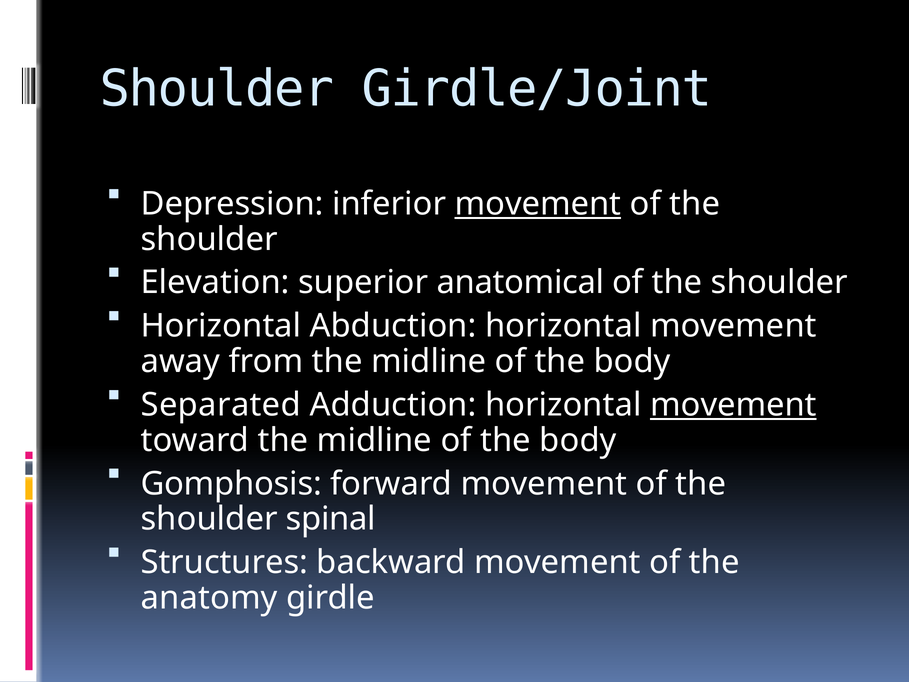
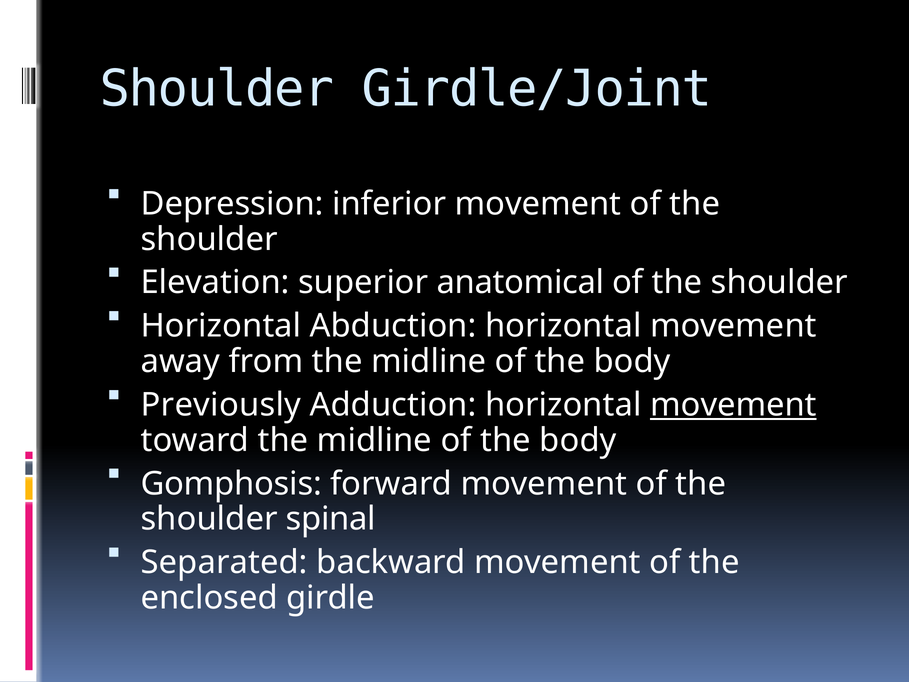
movement at (538, 204) underline: present -> none
Separated: Separated -> Previously
Structures: Structures -> Separated
anatomy: anatomy -> enclosed
